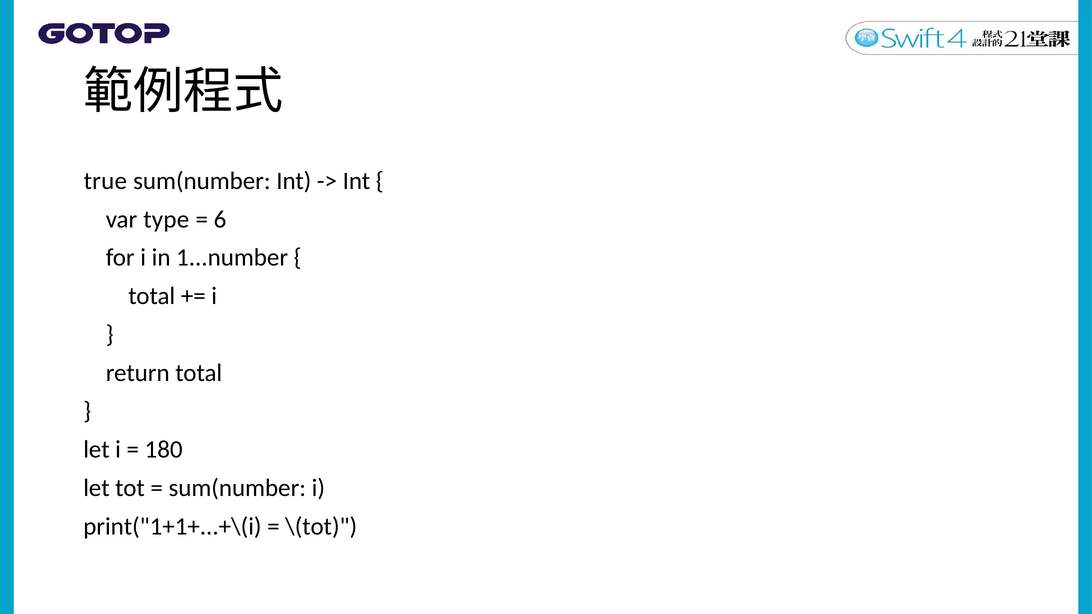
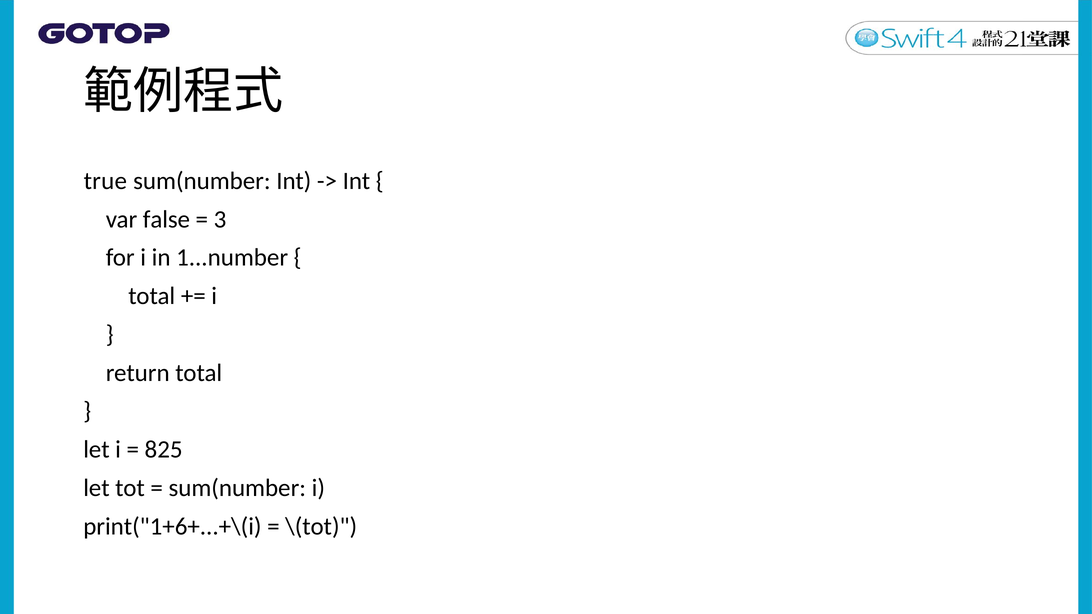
type: type -> false
6: 6 -> 3
180: 180 -> 825
print("1+1+...+\(i: print("1+1+...+\(i -> print("1+6+...+\(i
